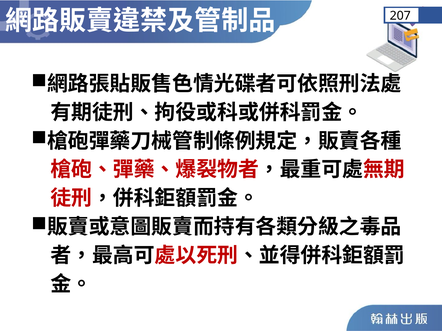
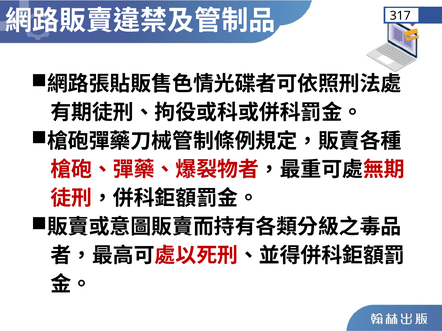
207: 207 -> 317
